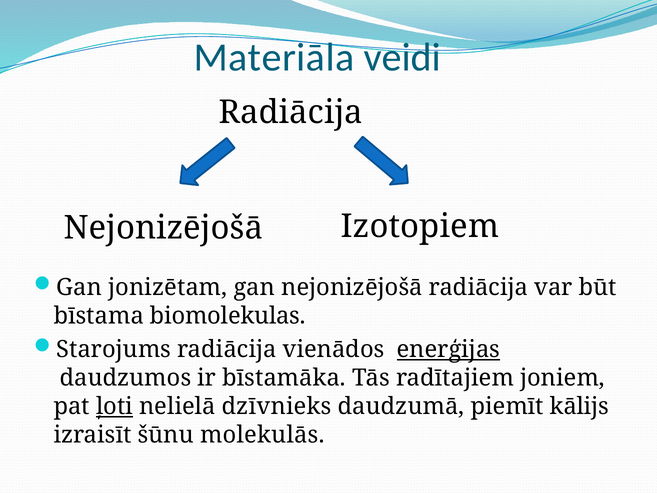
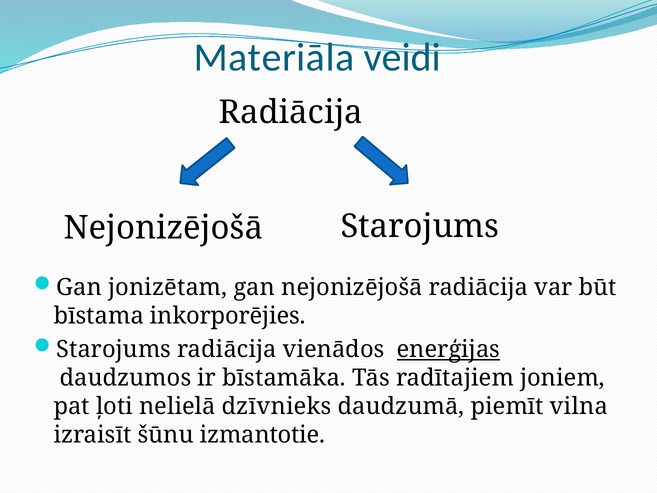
Nejonizējošā Izotopiem: Izotopiem -> Starojums
biomolekulas: biomolekulas -> inkorporējies
ļoti underline: present -> none
kālijs: kālijs -> vilna
molekulās: molekulās -> izmantotie
